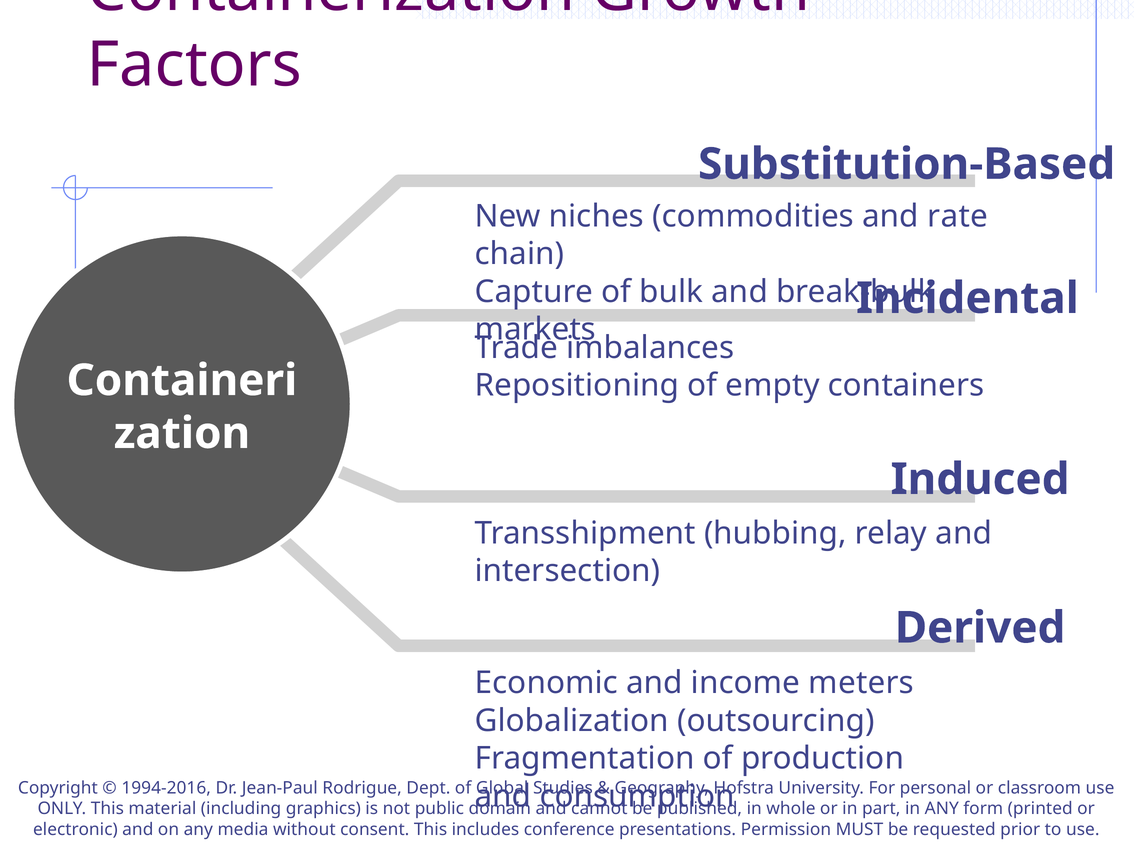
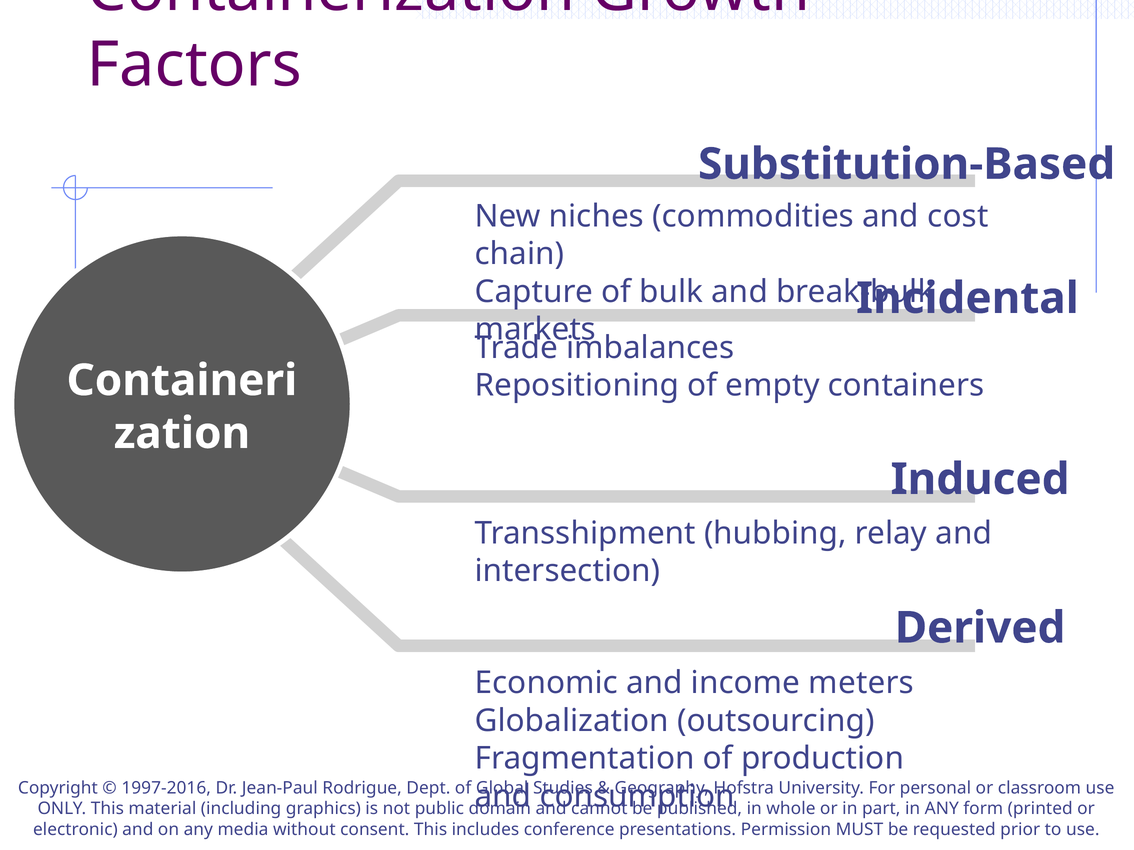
rate: rate -> cost
1994-2016: 1994-2016 -> 1997-2016
